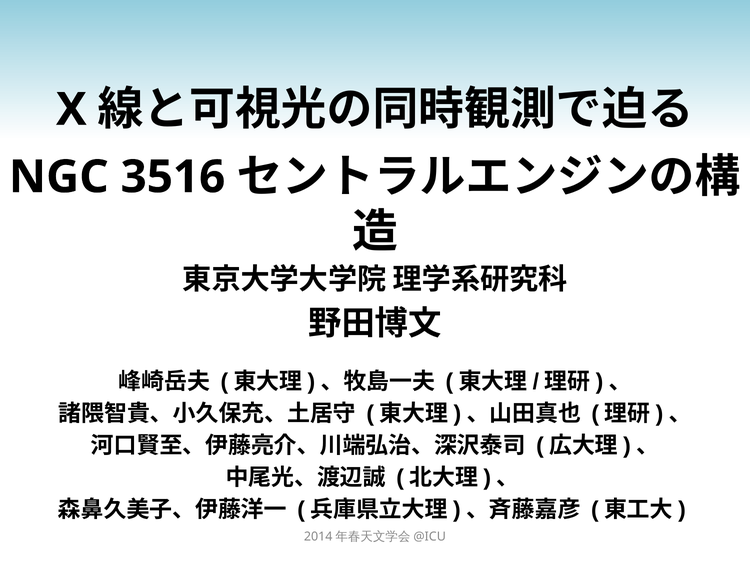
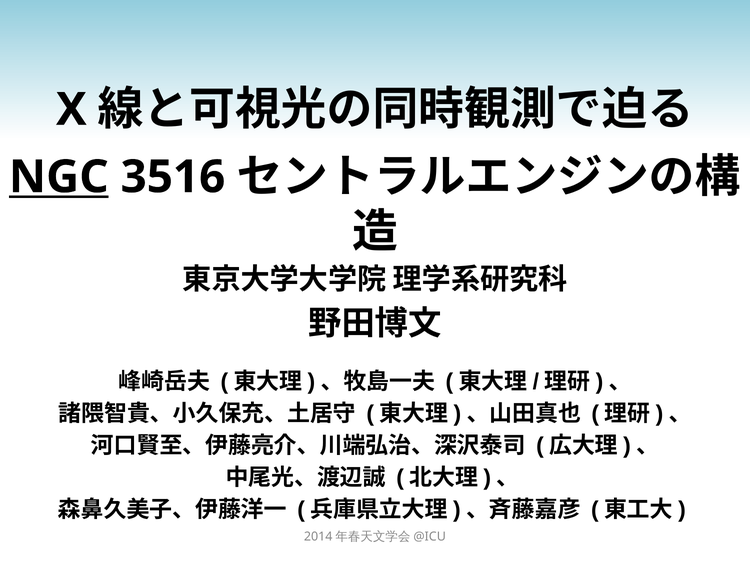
NGC underline: none -> present
